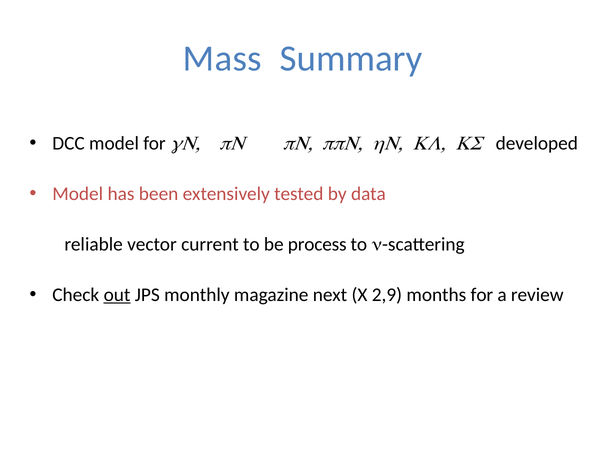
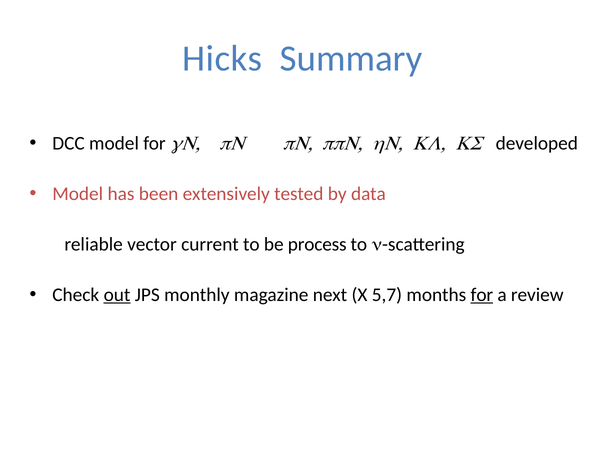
Mass: Mass -> Hicks
2,9: 2,9 -> 5,7
for at (482, 295) underline: none -> present
